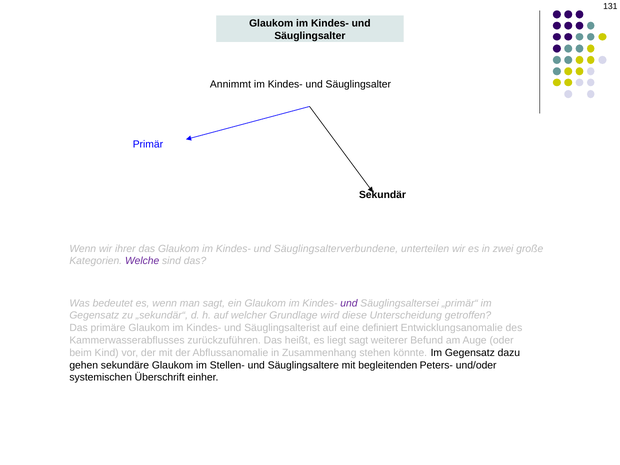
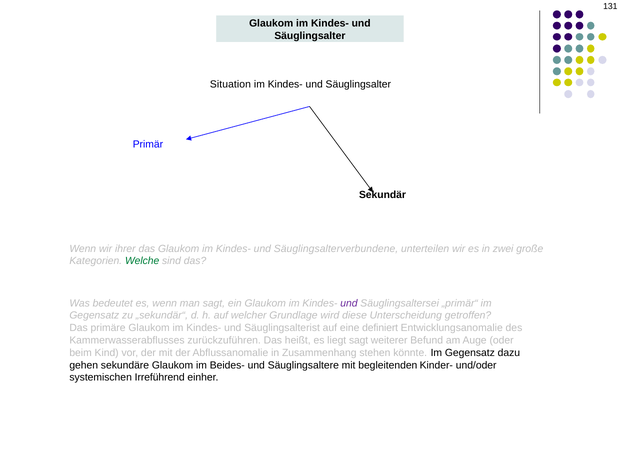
Annimmt: Annimmt -> Situation
Welche colour: purple -> green
Stellen-: Stellen- -> Beides-
Peters-: Peters- -> Kinder-
Überschrift: Überschrift -> Irreführend
